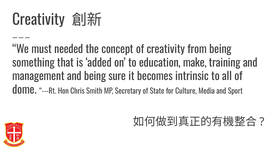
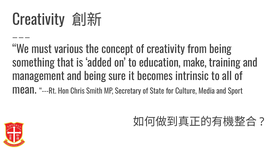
needed: needed -> various
dome: dome -> mean
